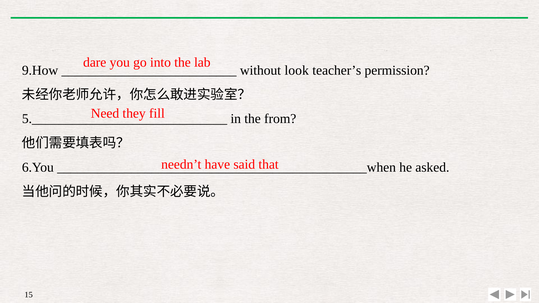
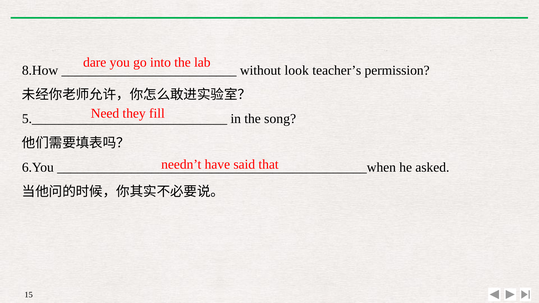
9.How: 9.How -> 8.How
from: from -> song
